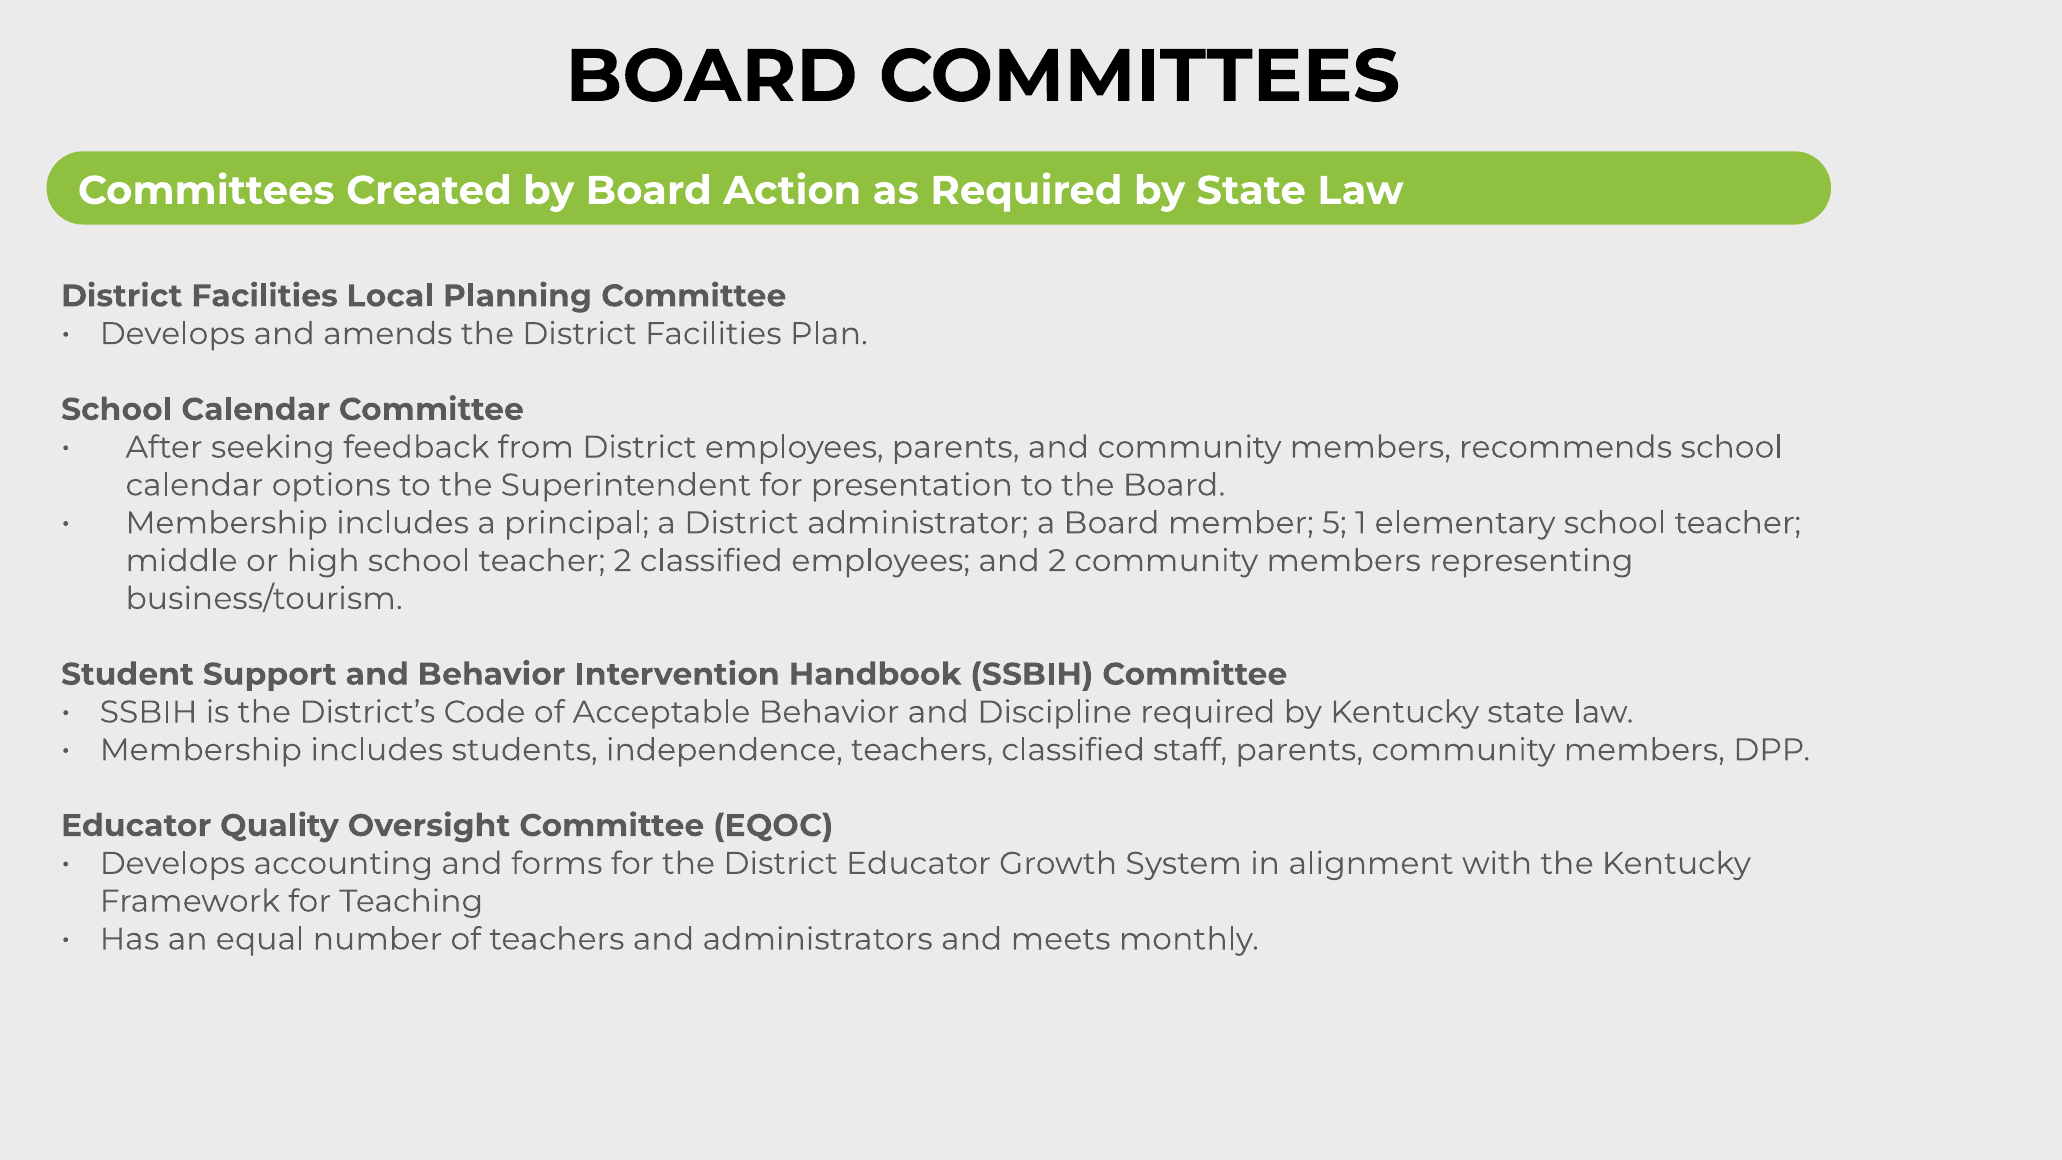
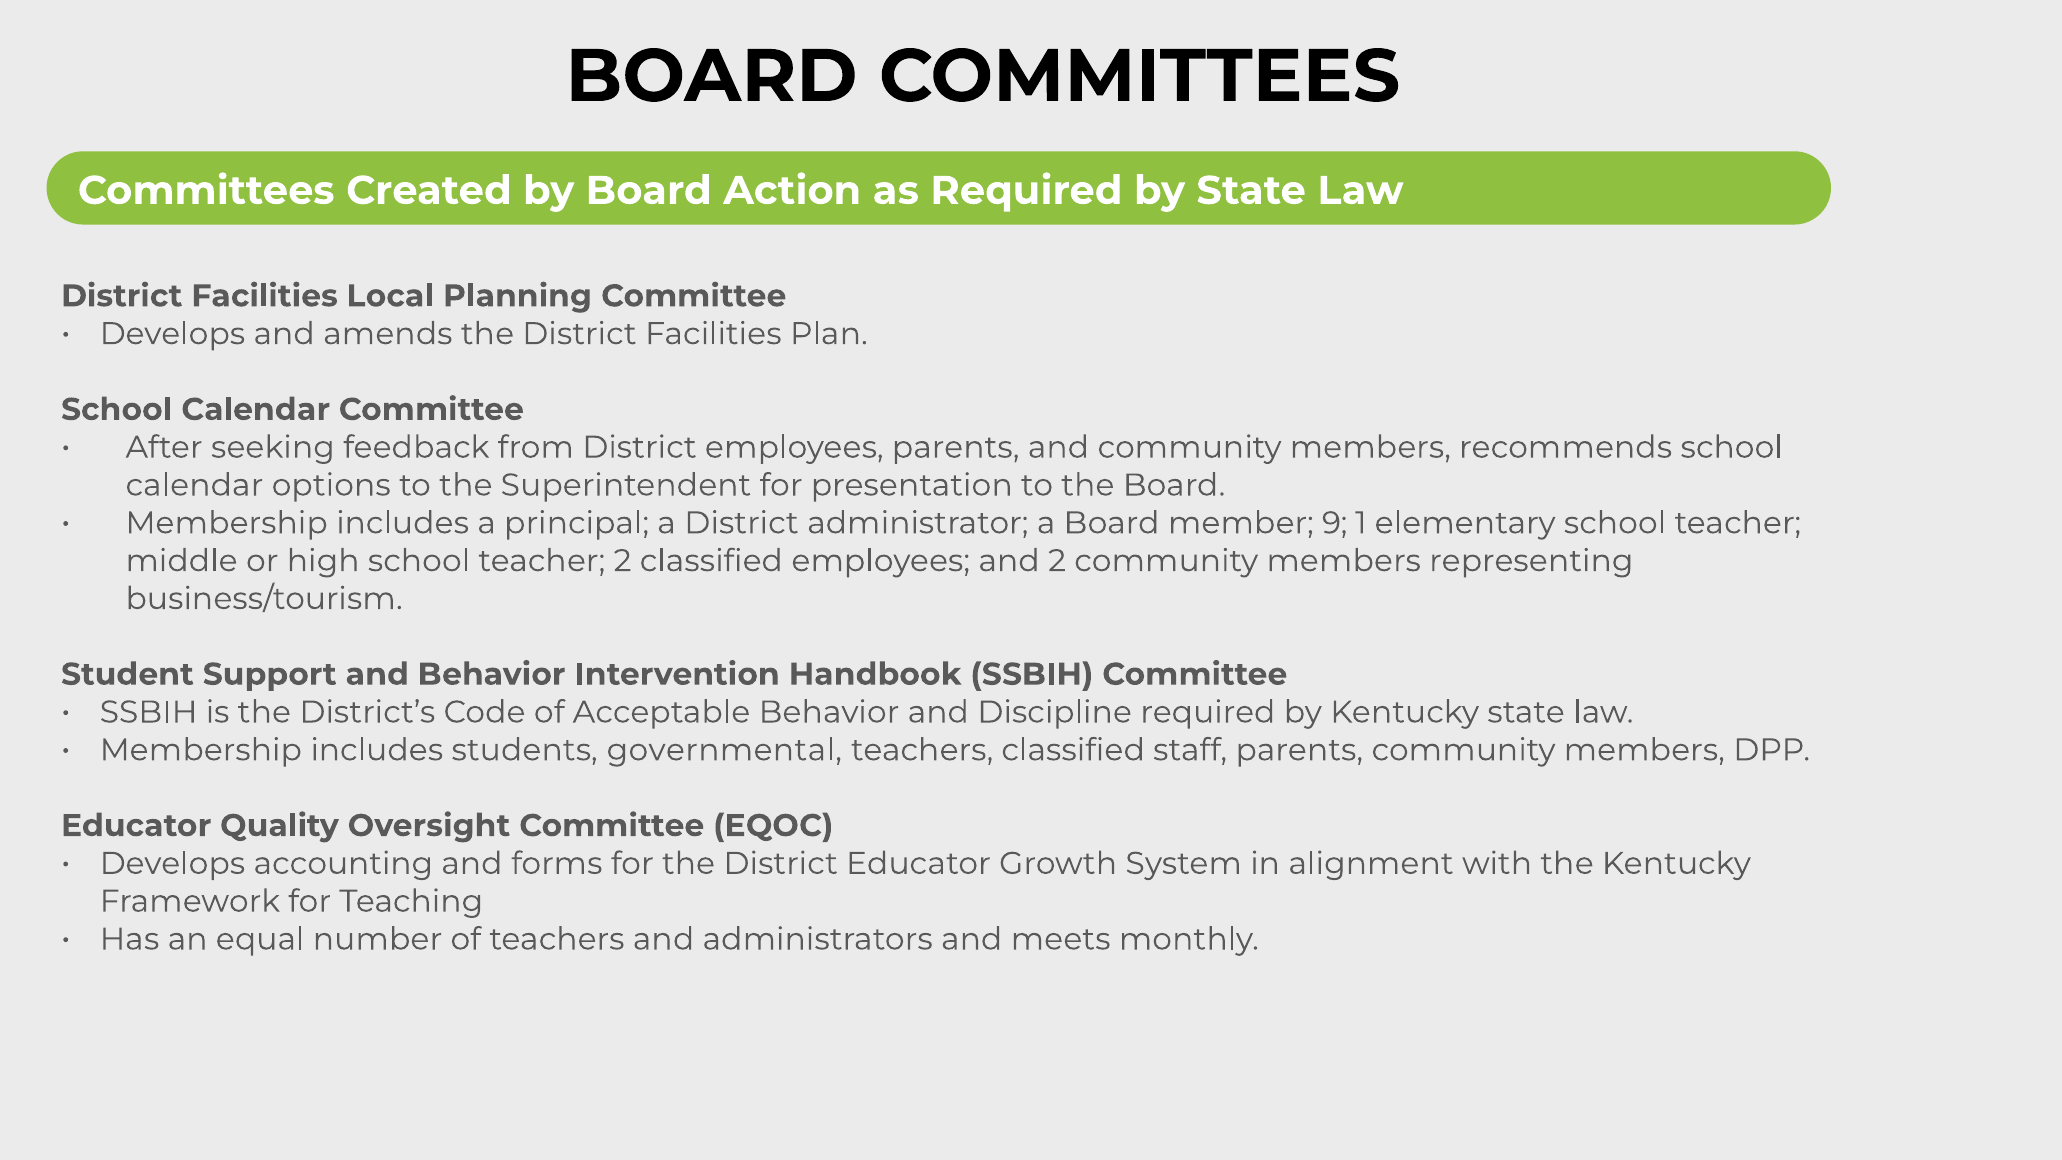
5: 5 -> 9
independence: independence -> governmental
